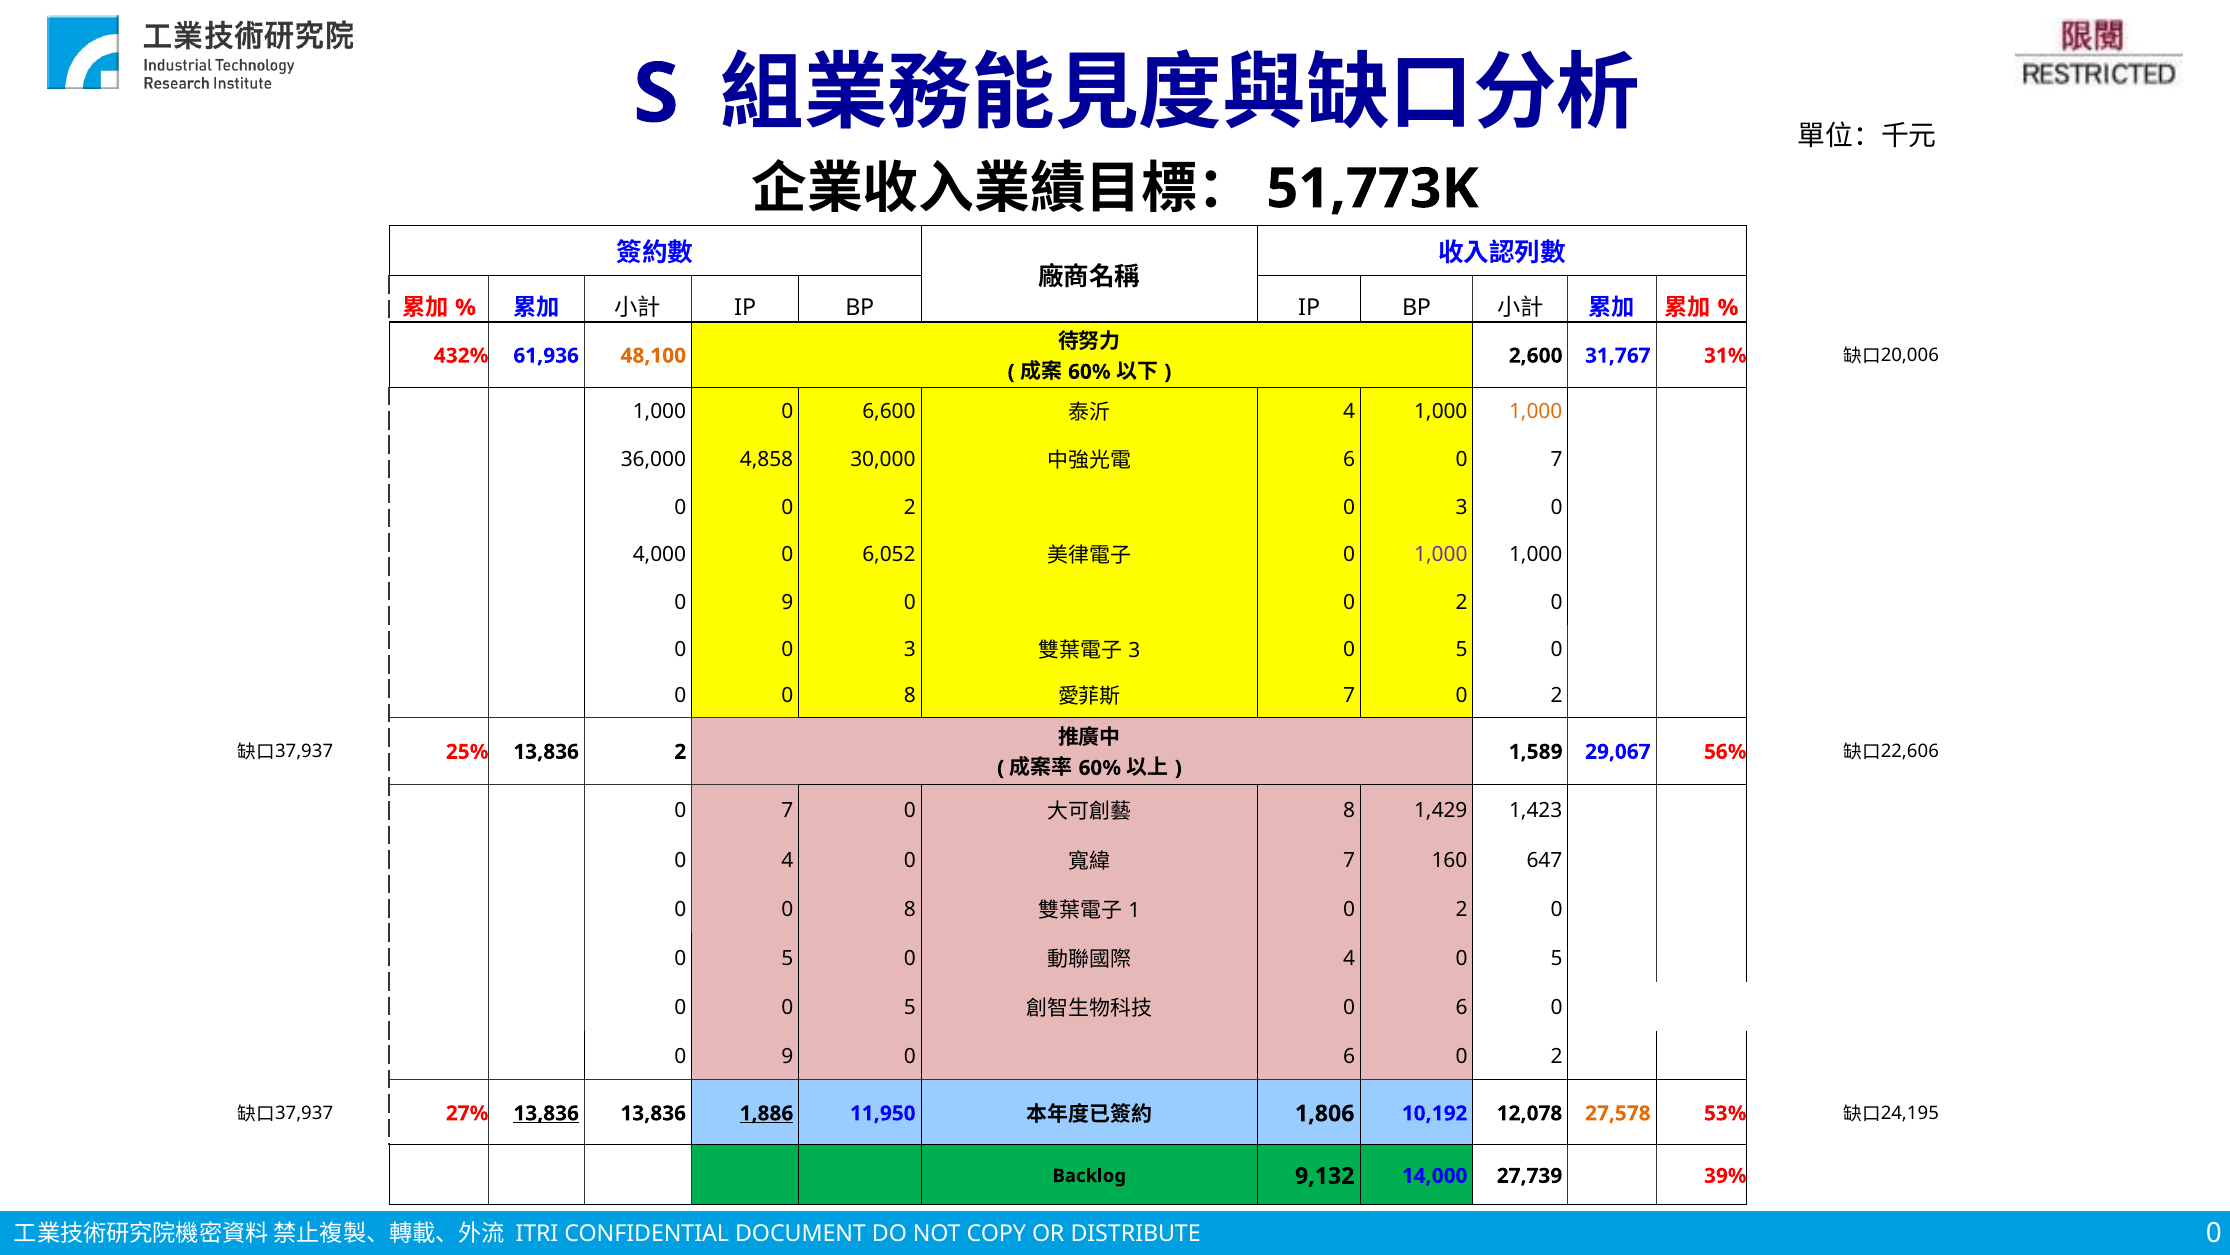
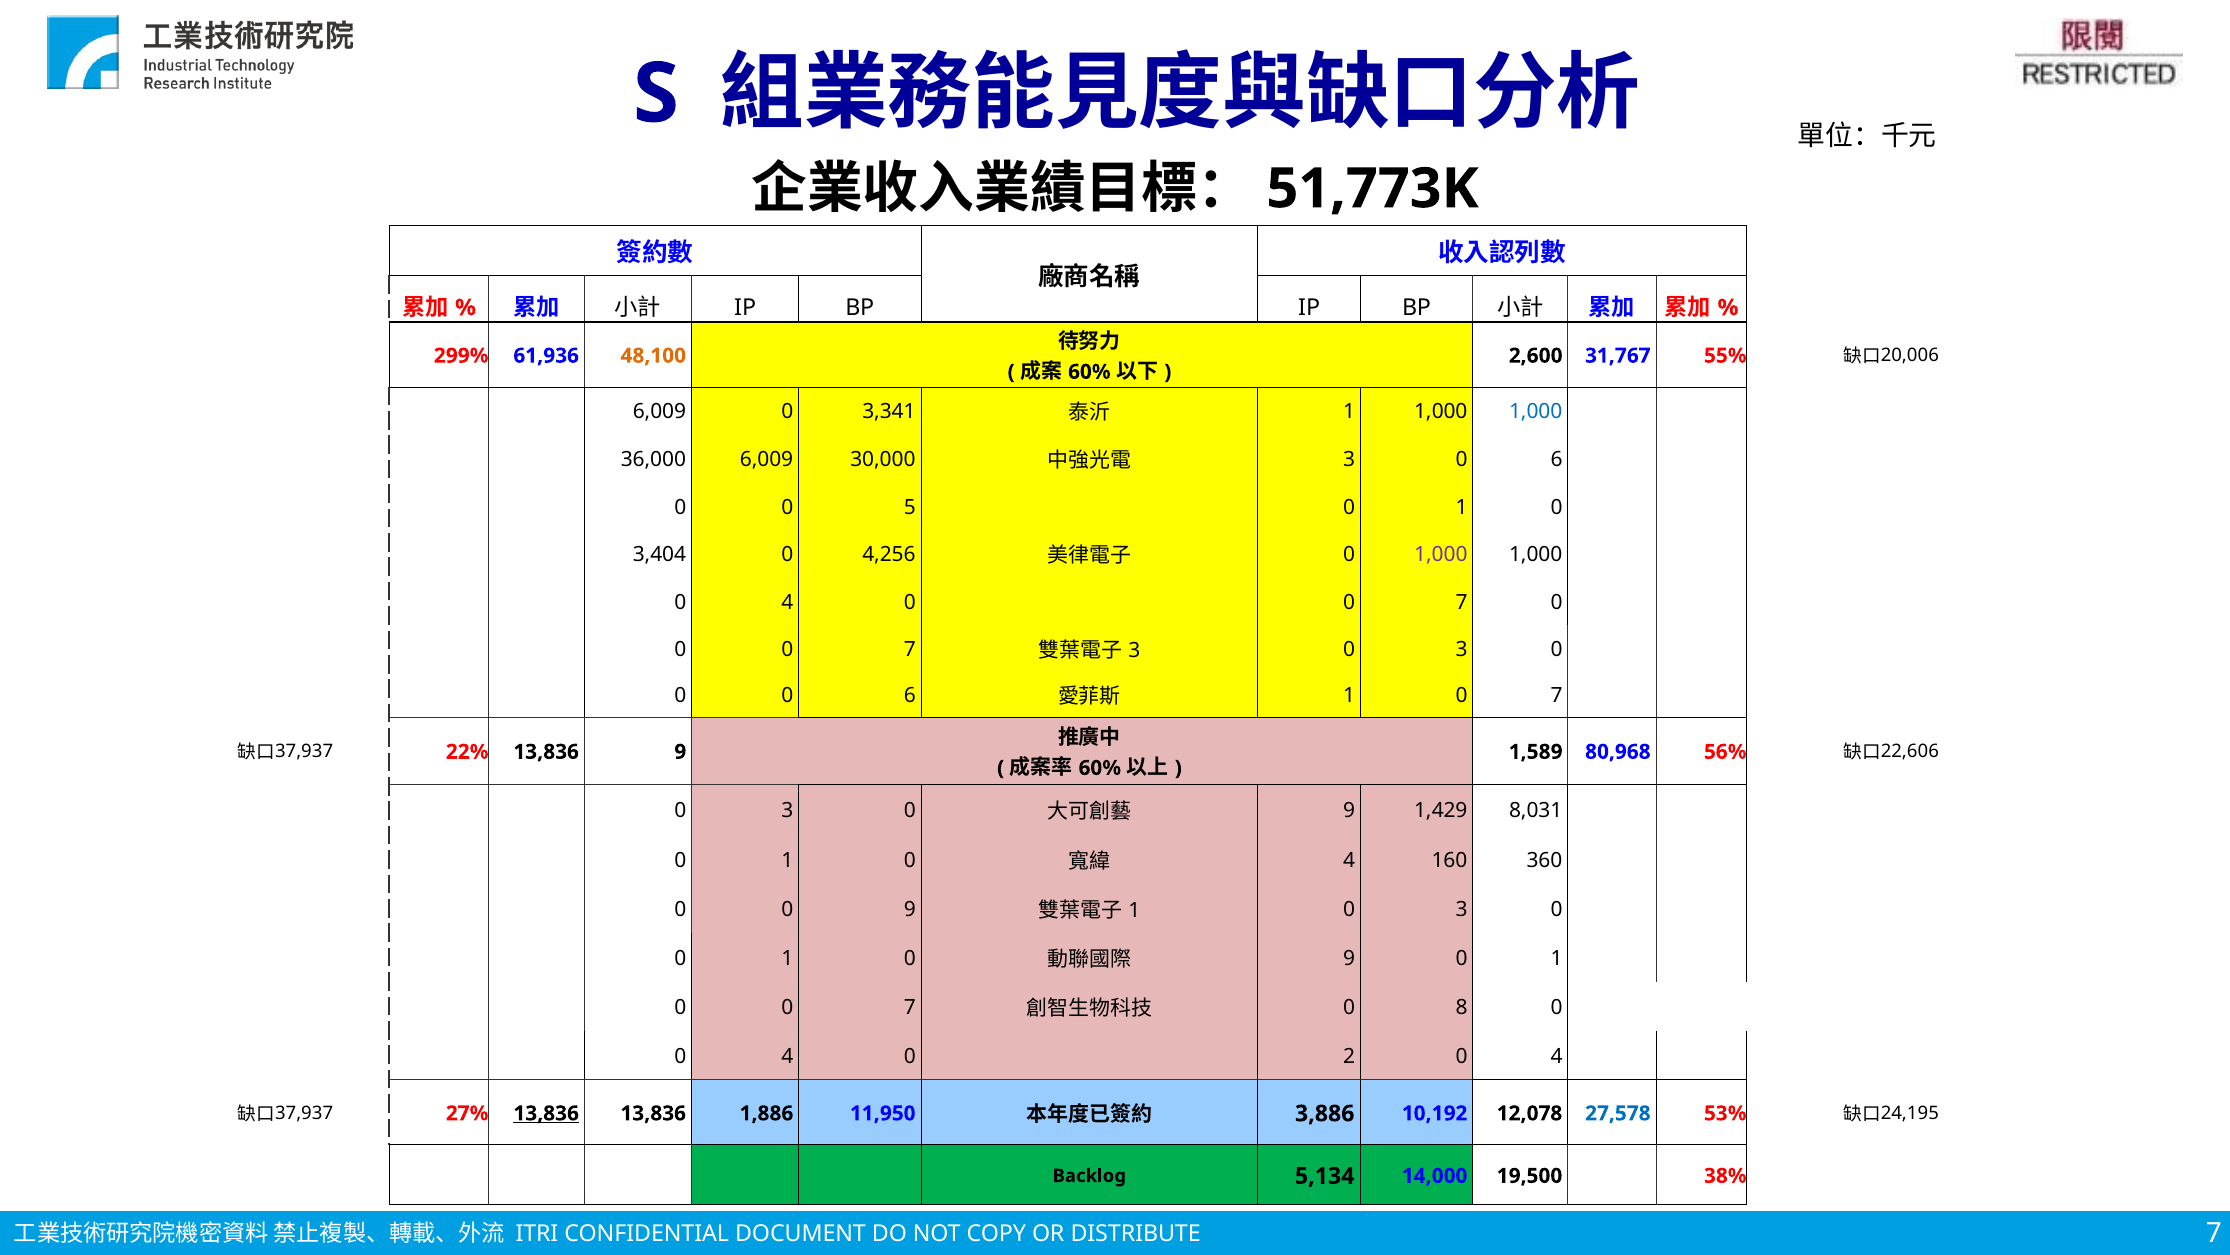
432%: 432% -> 299%
31%: 31% -> 55%
1,000 at (659, 412): 1,000 -> 6,009
6,600: 6,600 -> 3,341
4 at (1349, 412): 4 -> 1
1,000 at (1536, 412) colour: orange -> blue
36,000 4,858: 4,858 -> 6,009
6 at (1349, 459): 6 -> 3
7 at (1557, 459): 7 -> 6
2 at (910, 507): 2 -> 5
3 at (1462, 507): 3 -> 1
4,000: 4,000 -> 3,404
6,052: 6,052 -> 4,256
9 at (787, 602): 9 -> 4
2 at (1462, 602): 2 -> 7
3 at (910, 649): 3 -> 7
5 at (1462, 649): 5 -> 3
8 at (910, 695): 8 -> 6
7 at (1349, 695): 7 -> 1
2 at (1557, 695): 2 -> 7
25%: 25% -> 22%
13,836 2: 2 -> 9
29,067: 29,067 -> 80,968
7 at (787, 810): 7 -> 3
8 at (1349, 810): 8 -> 9
1,423: 1,423 -> 8,031
4 at (787, 860): 4 -> 1
7 at (1349, 860): 7 -> 4
647: 647 -> 360
8 at (910, 910): 8 -> 9
2 at (1462, 910): 2 -> 3
5 at (787, 958): 5 -> 1
4 at (1349, 958): 4 -> 9
5 at (1557, 958): 5 -> 1
5 at (910, 1007): 5 -> 7
6 at (1462, 1007): 6 -> 8
9 at (787, 1056): 9 -> 4
6 at (1349, 1056): 6 -> 2
2 at (1557, 1056): 2 -> 4
1,886 underline: present -> none
1,806: 1,806 -> 3,886
27,578 colour: orange -> blue
9,132: 9,132 -> 5,134
27,739: 27,739 -> 19,500
39%: 39% -> 38%
0 at (2214, 1232): 0 -> 7
